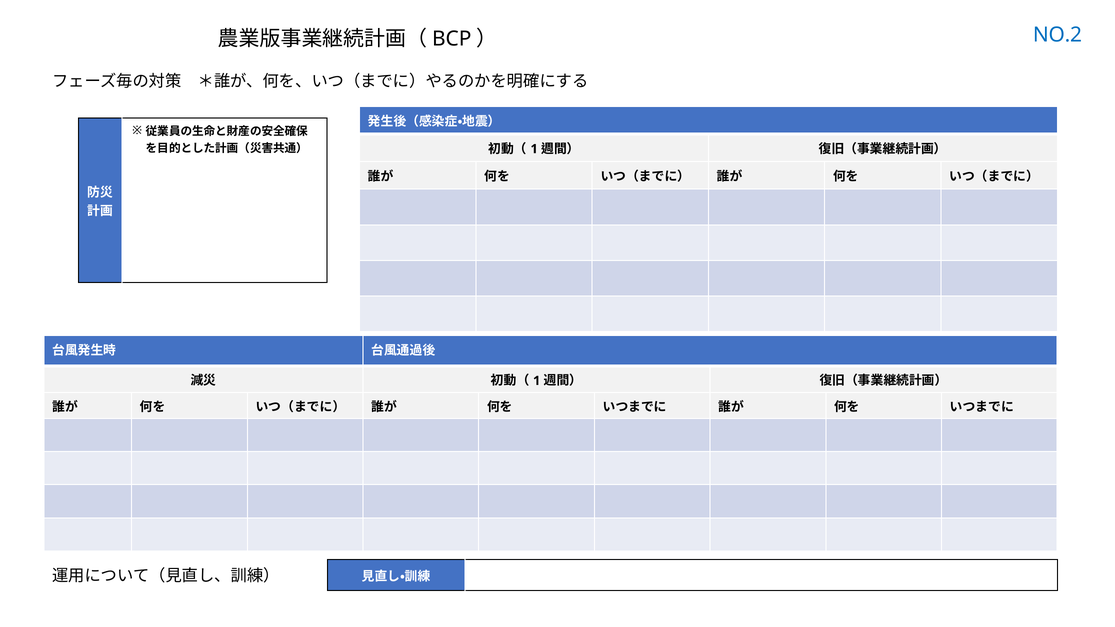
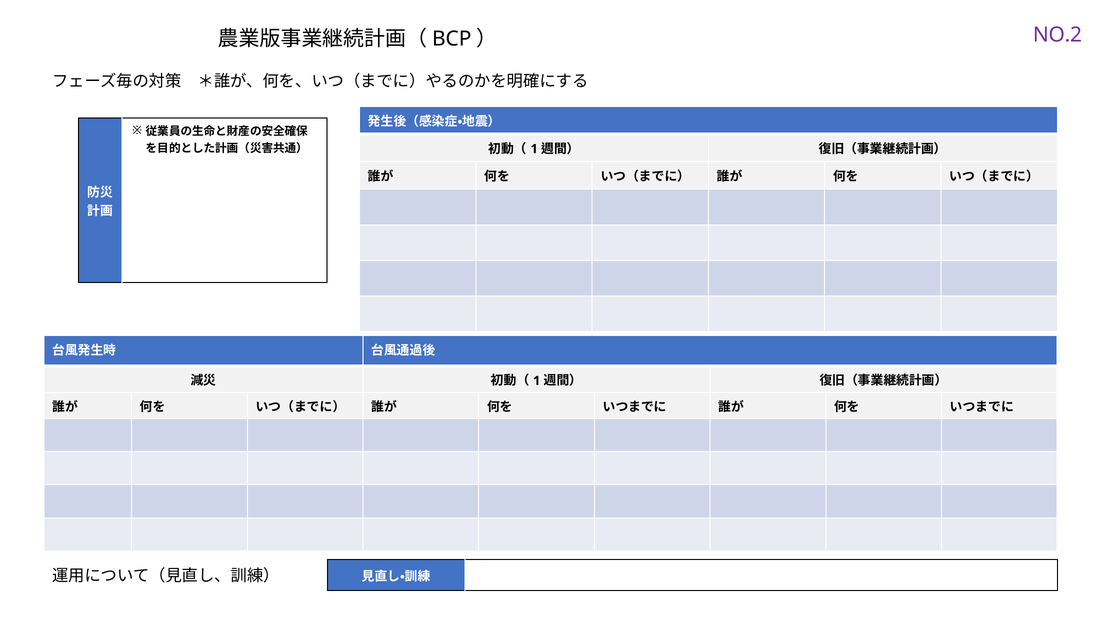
NO.2 colour: blue -> purple
